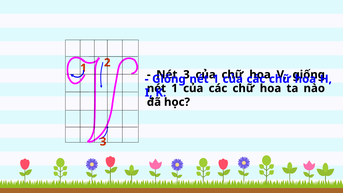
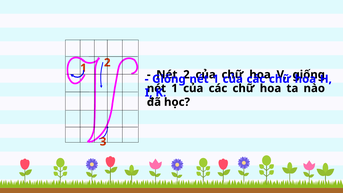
3 at (186, 75): 3 -> 2
